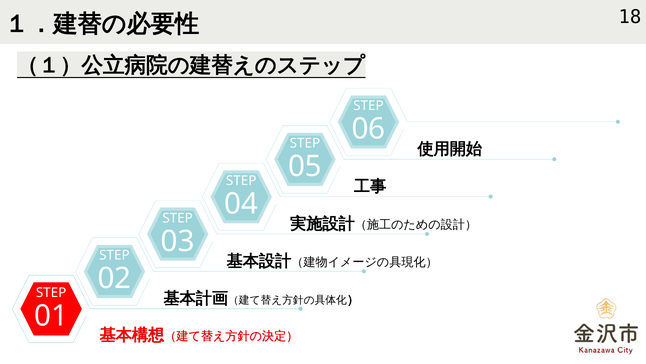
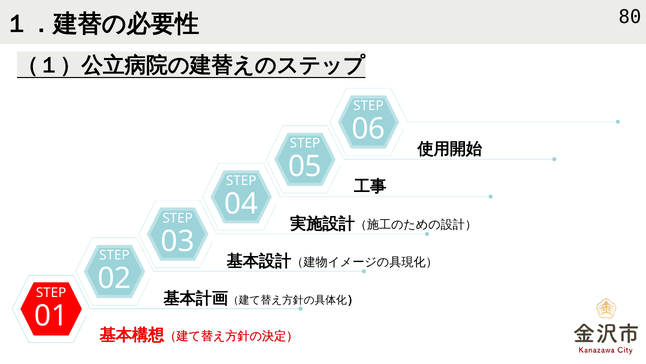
18: 18 -> 80
